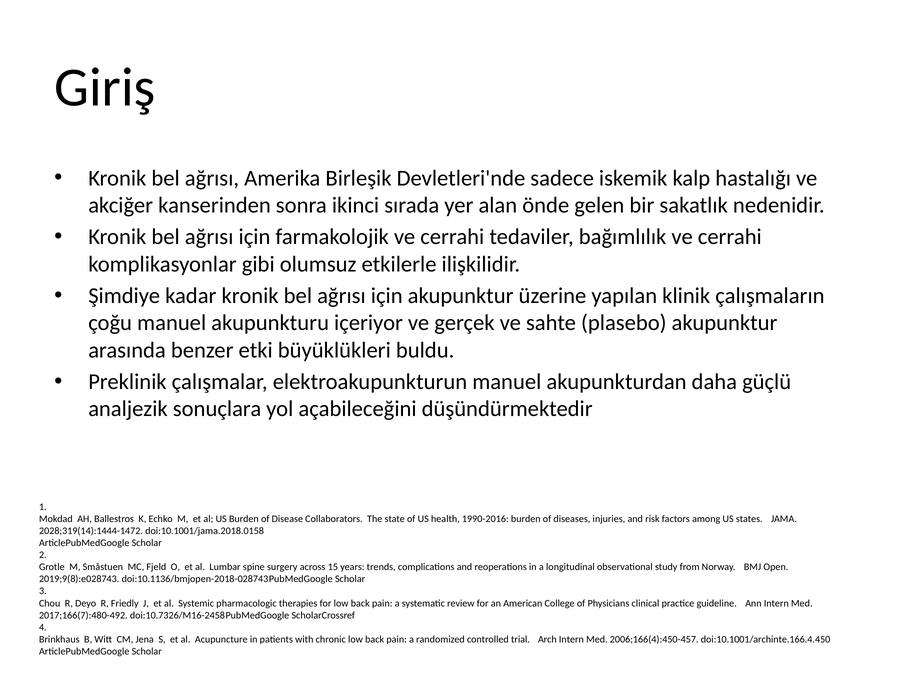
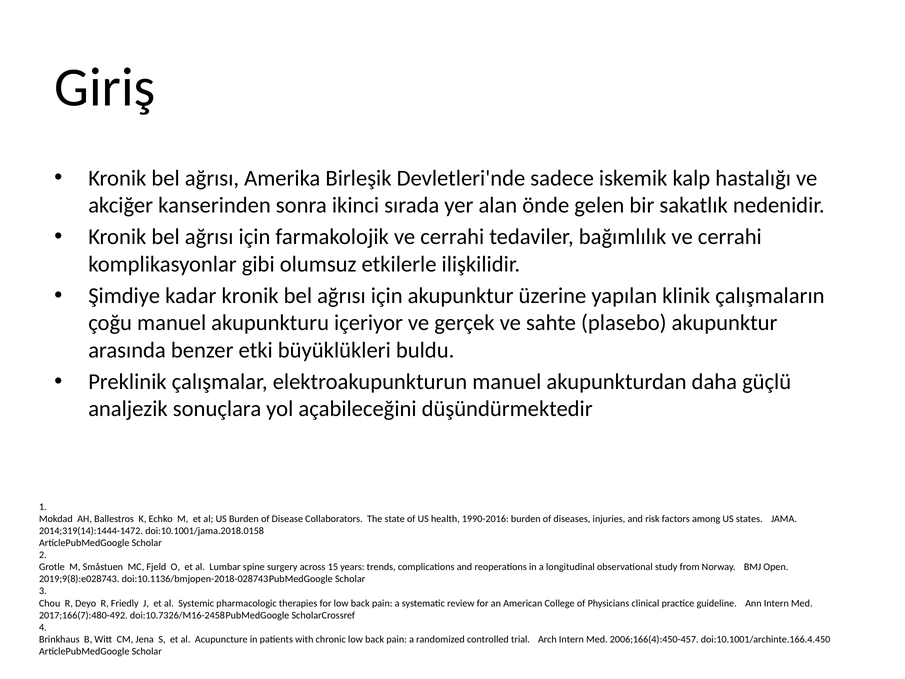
2028;319(14):1444-1472: 2028;319(14):1444-1472 -> 2014;319(14):1444-1472
